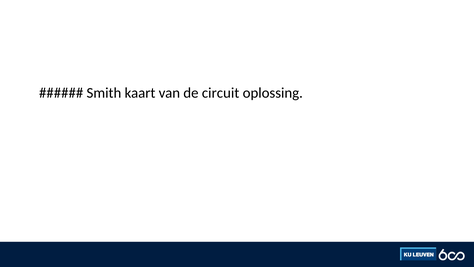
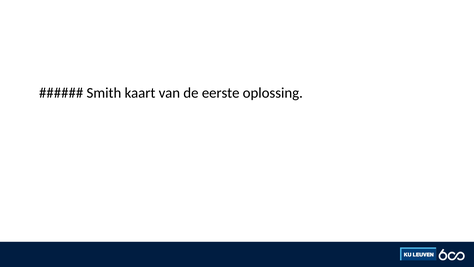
circuit: circuit -> eerste
